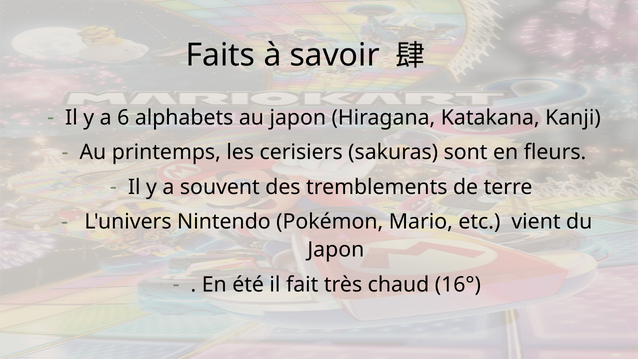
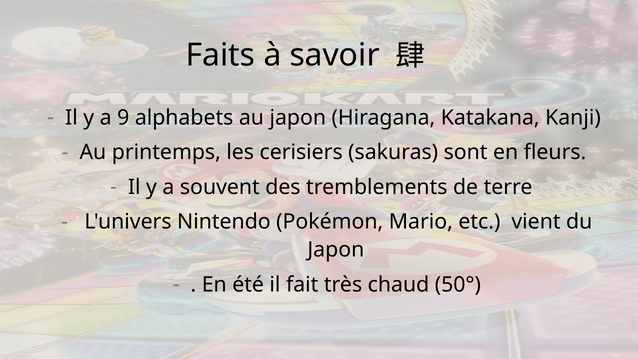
6: 6 -> 9
16°: 16° -> 50°
